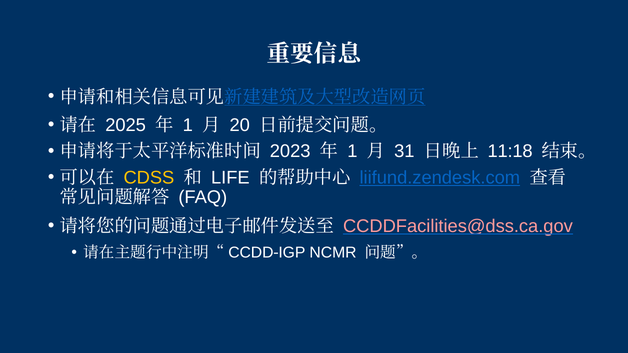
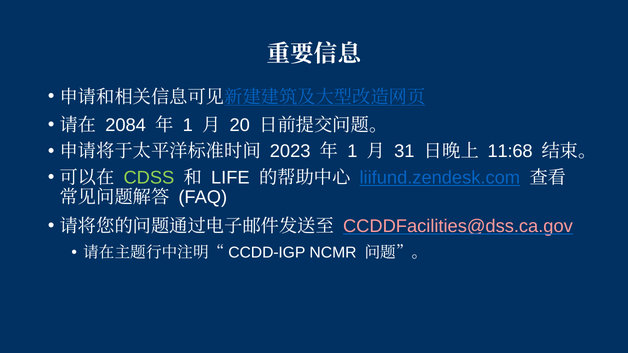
2025: 2025 -> 2084
11:18: 11:18 -> 11:68
CDSS colour: yellow -> light green
